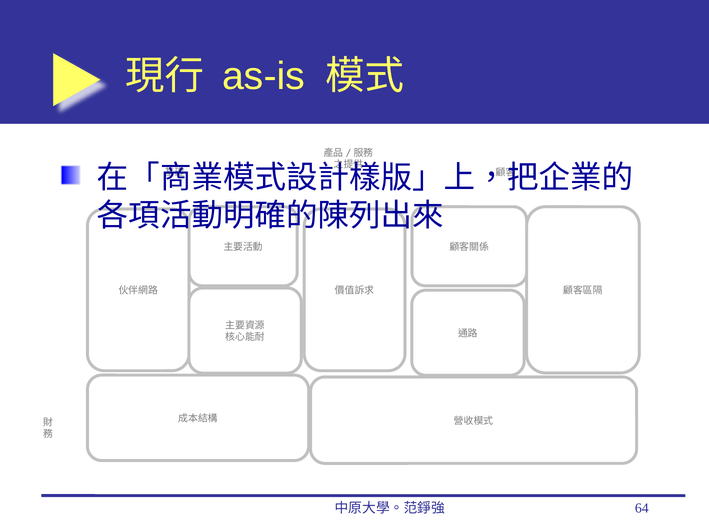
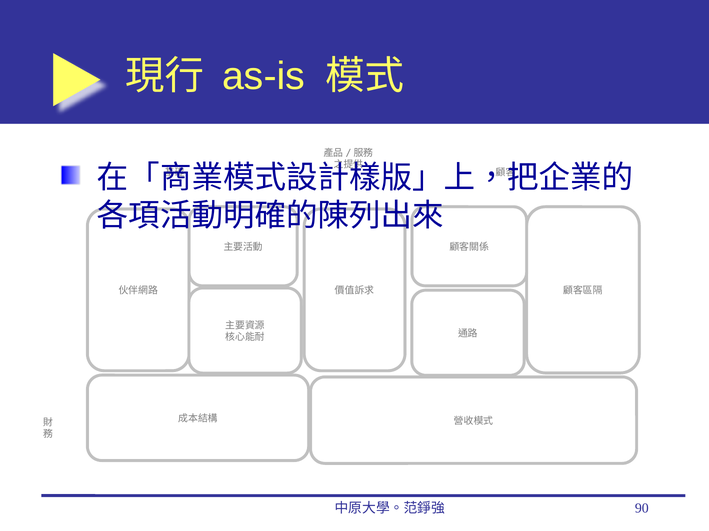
64: 64 -> 90
